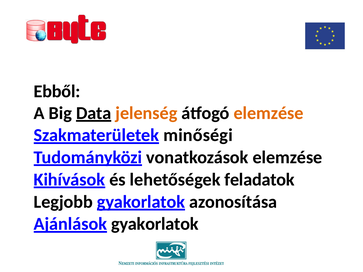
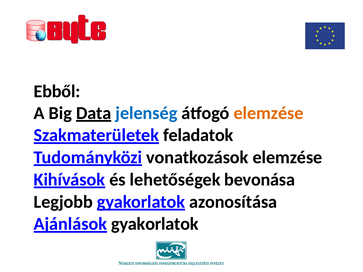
jelenség colour: orange -> blue
minőségi: minőségi -> feladatok
feladatok: feladatok -> bevonása
